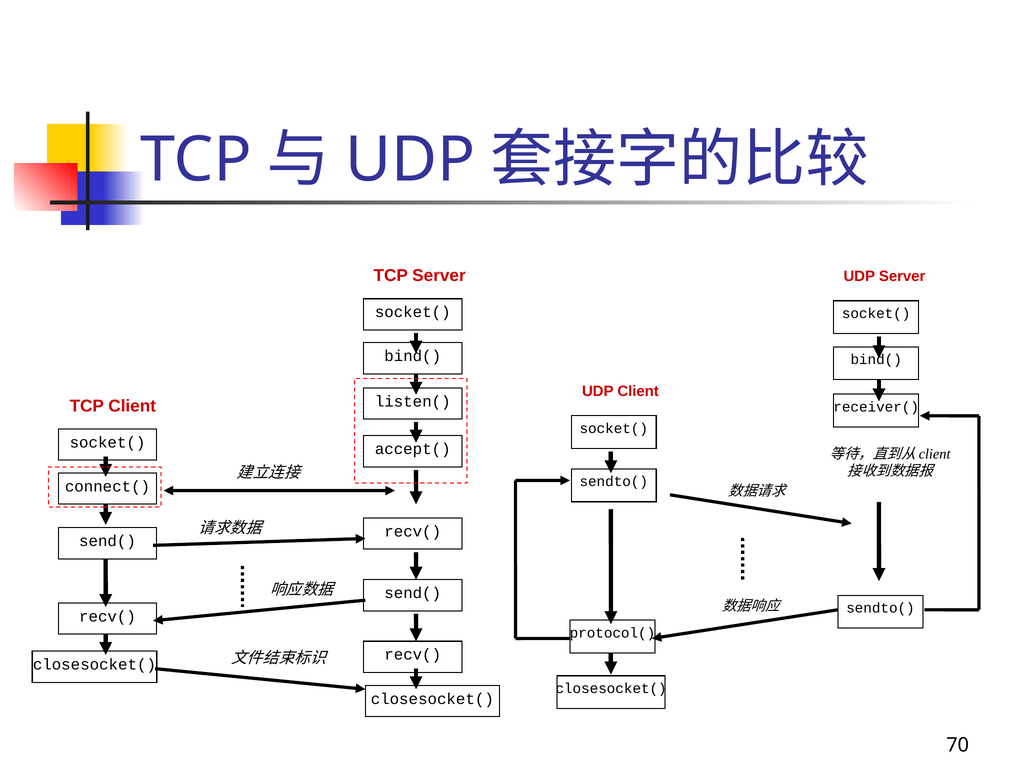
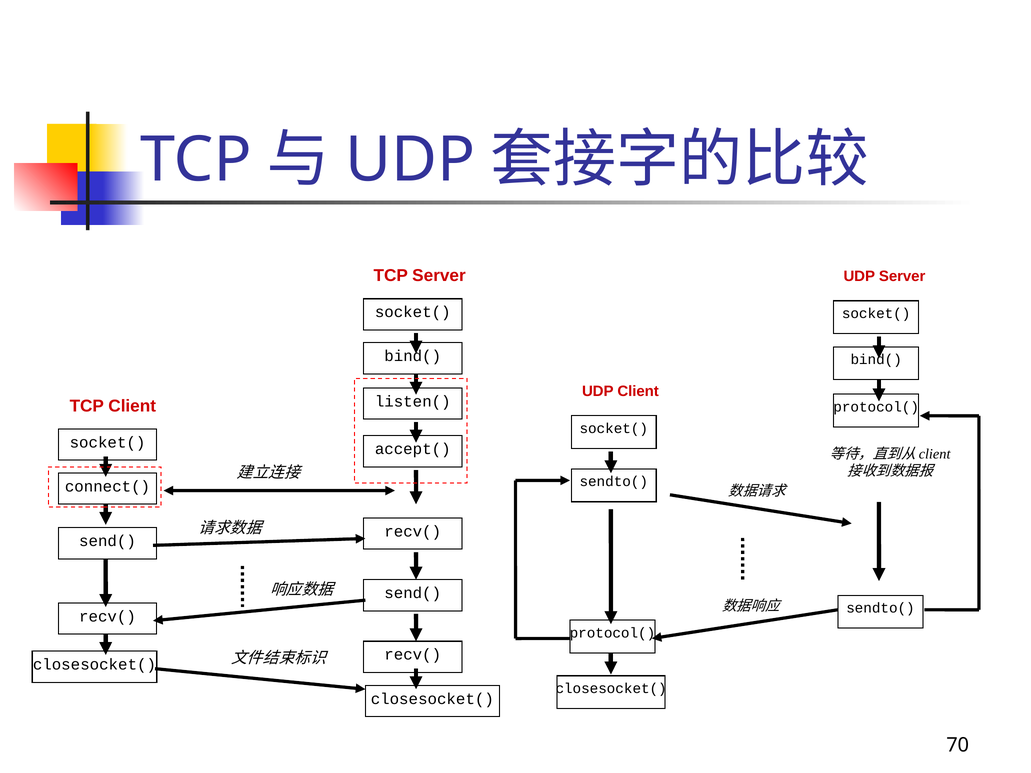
receiver( at (876, 407): receiver( -> protocol(
